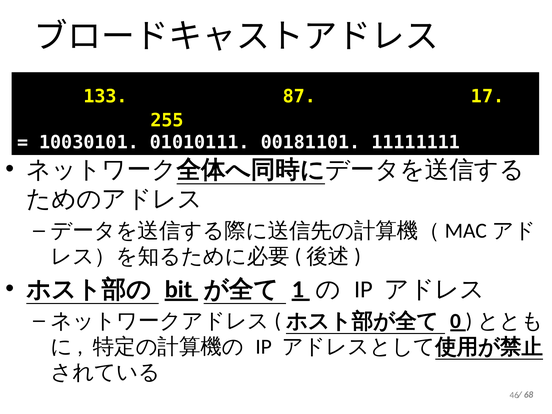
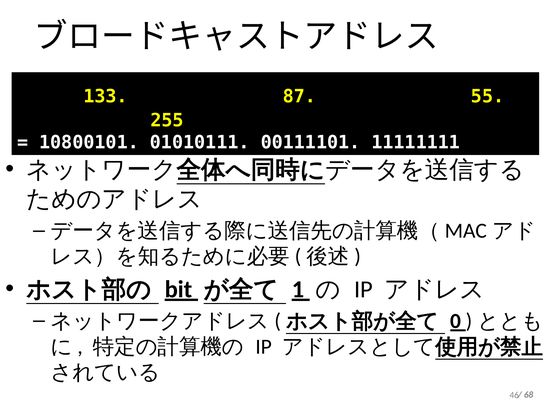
17: 17 -> 55
10030101: 10030101 -> 10800101
00181101: 00181101 -> 00111101
